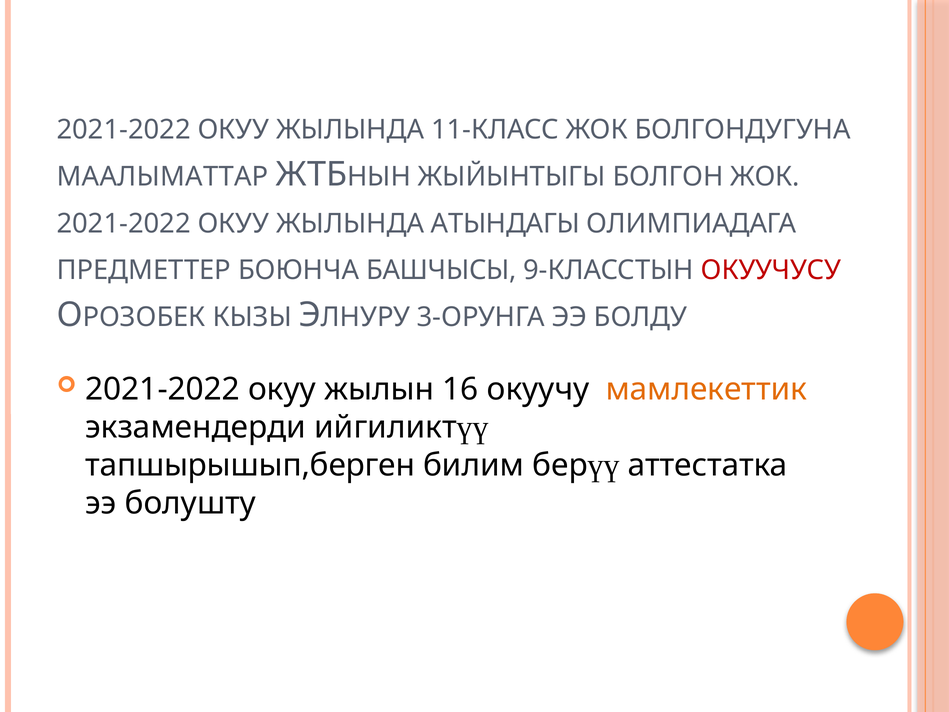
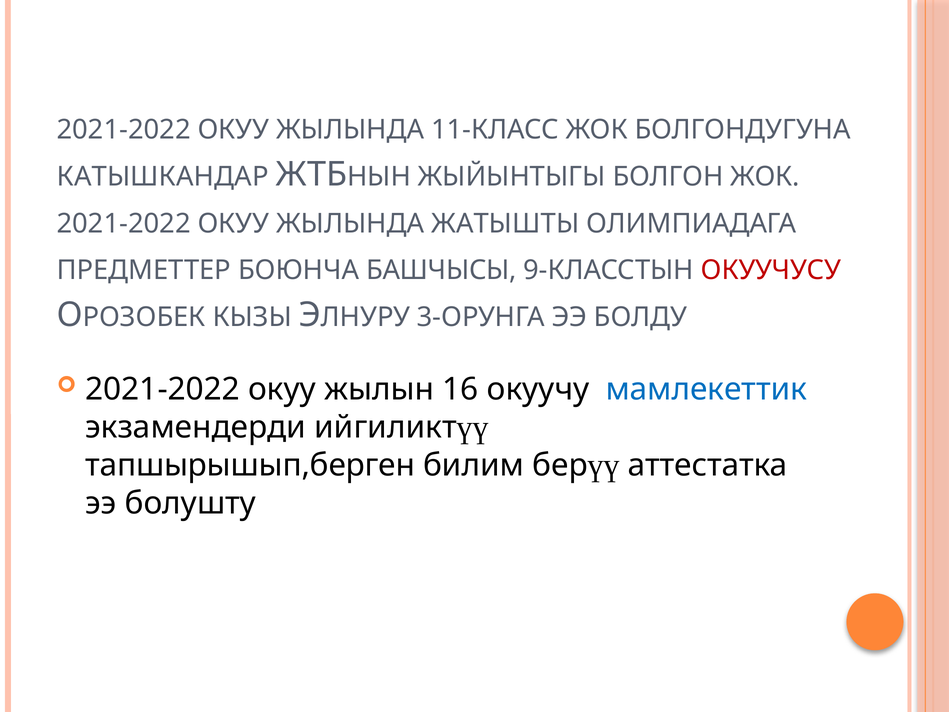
МААЛЫМАТТАР: МААЛЫМАТТАР -> КАТЫШКАНДАР
АТЫНДАГЫ: АТЫНДАГЫ -> ЖАТЫШТЫ
мамлекеттик colour: orange -> blue
